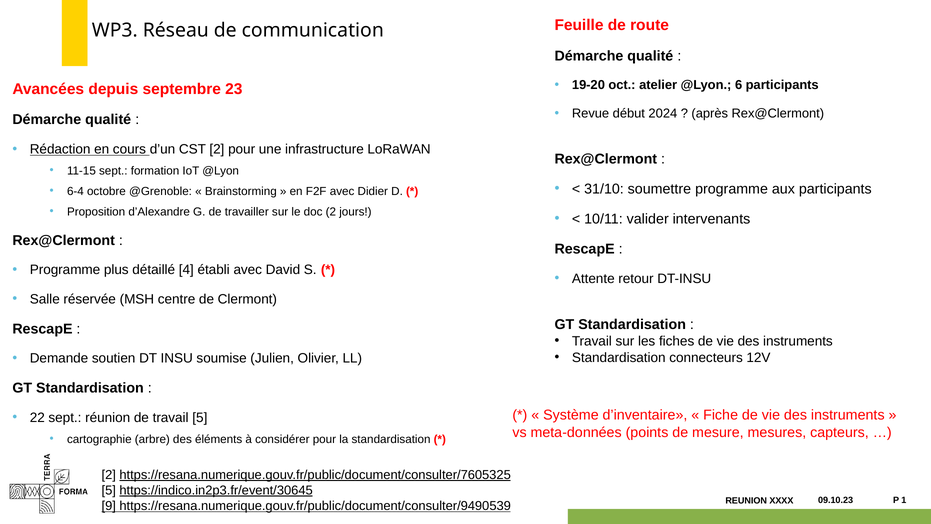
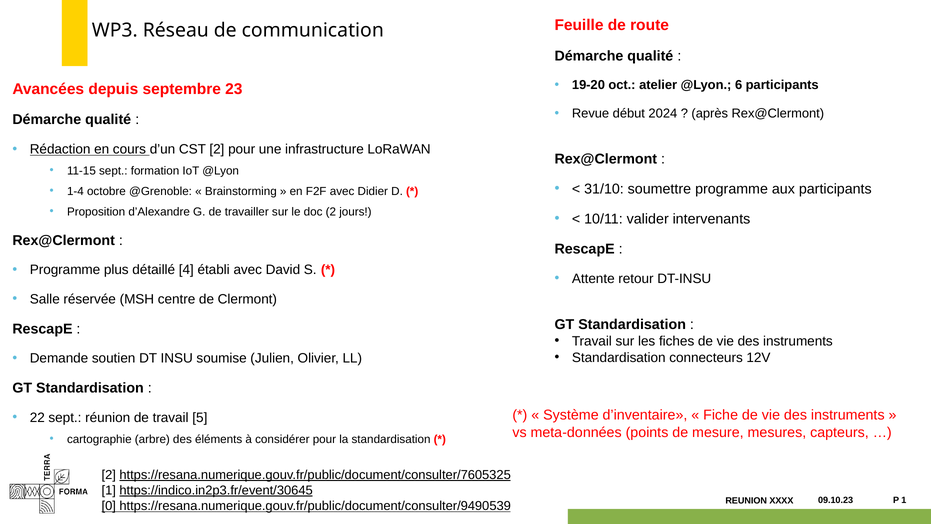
6-4: 6-4 -> 1-4
5 at (109, 490): 5 -> 1
9: 9 -> 0
